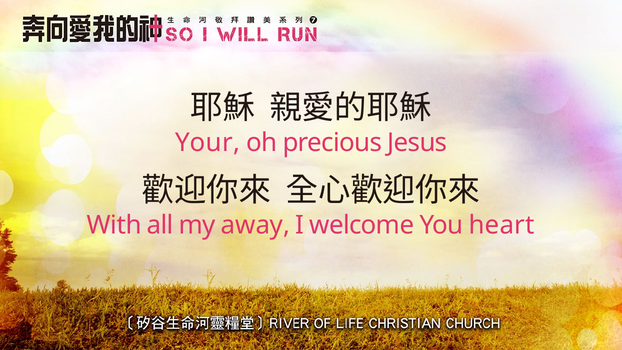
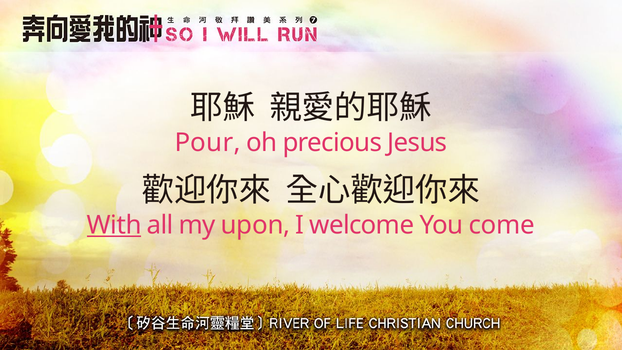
Your: Your -> Pour
With underline: none -> present
away: away -> upon
heart: heart -> come
